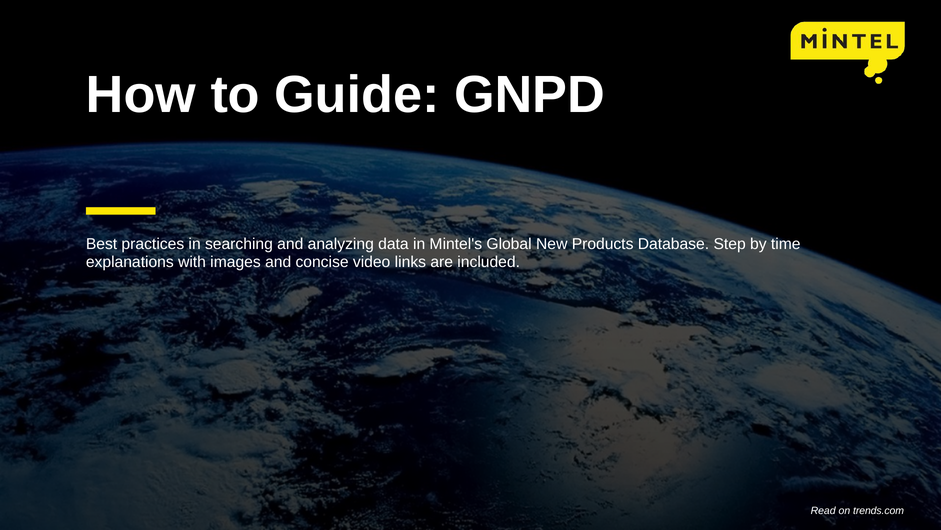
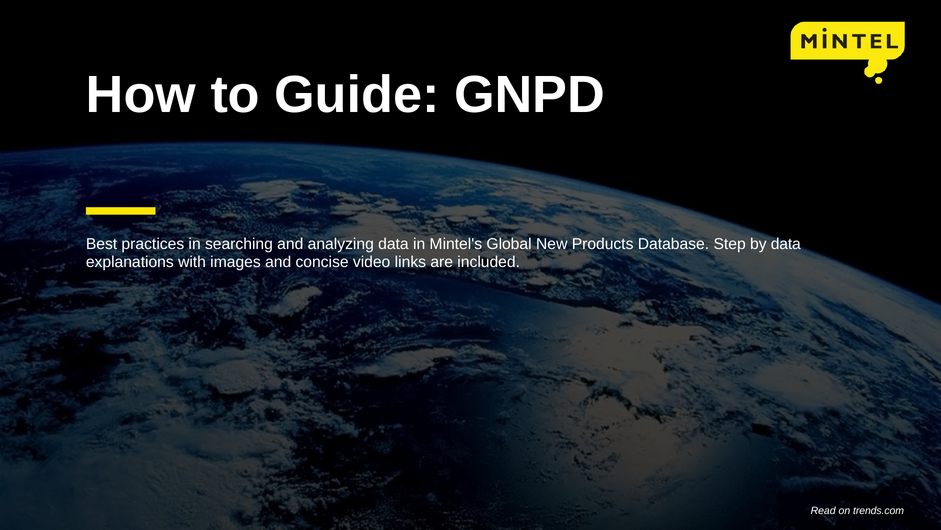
by time: time -> data
